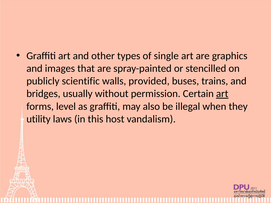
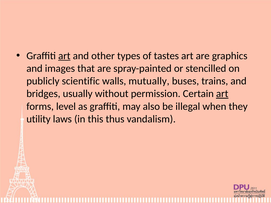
art at (64, 56) underline: none -> present
single: single -> tastes
provided: provided -> mutually
host: host -> thus
